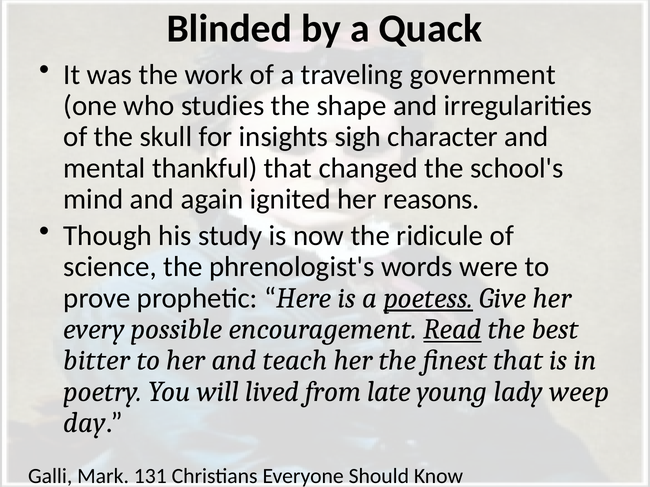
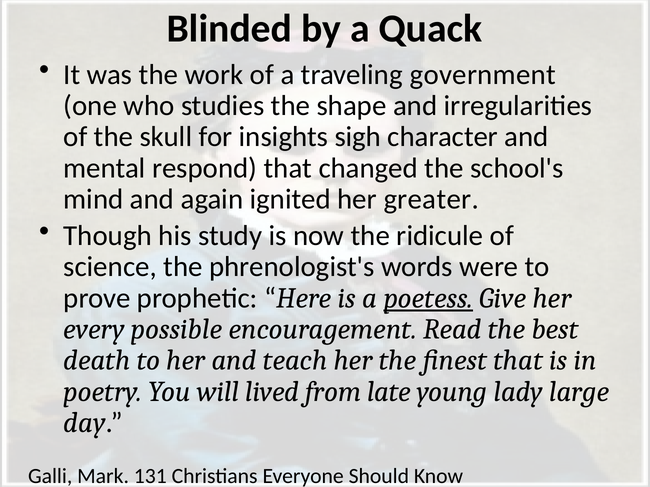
thankful: thankful -> respond
reasons: reasons -> greater
Read underline: present -> none
bitter: bitter -> death
weep: weep -> large
